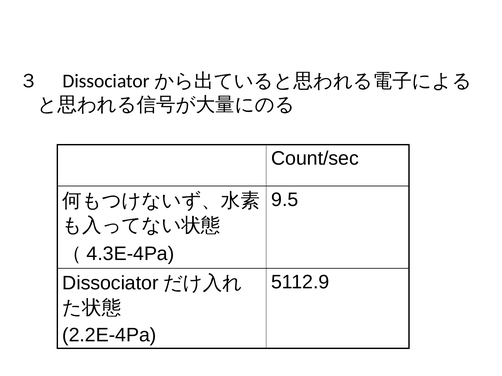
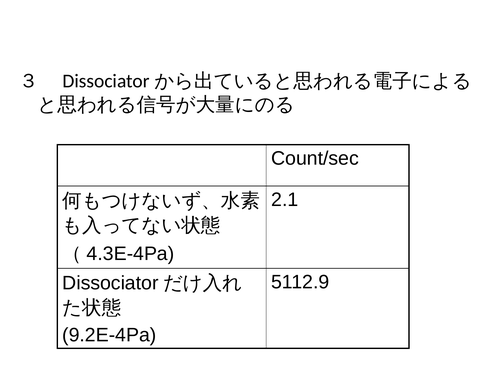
9.5: 9.5 -> 2.1
2.2E-4Pa: 2.2E-4Pa -> 9.2E-4Pa
